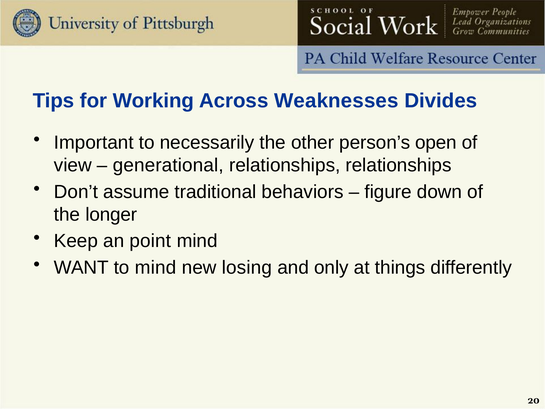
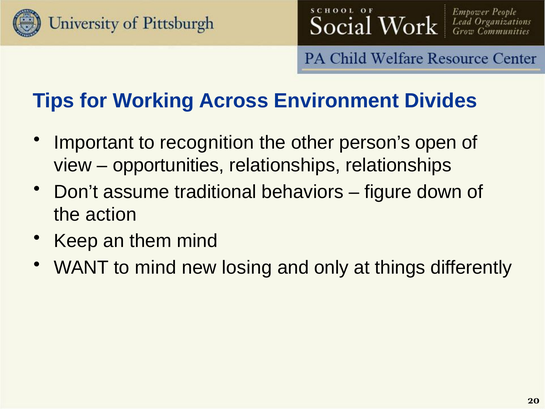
Weaknesses: Weaknesses -> Environment
necessarily: necessarily -> recognition
generational: generational -> opportunities
longer: longer -> action
point: point -> them
